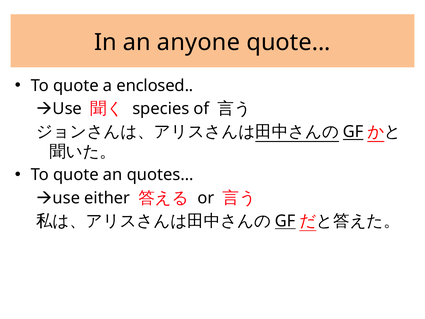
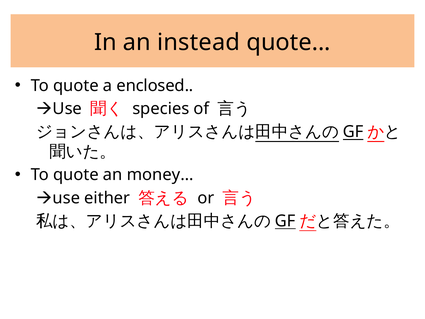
anyone: anyone -> instead
quotes…: quotes… -> money…
